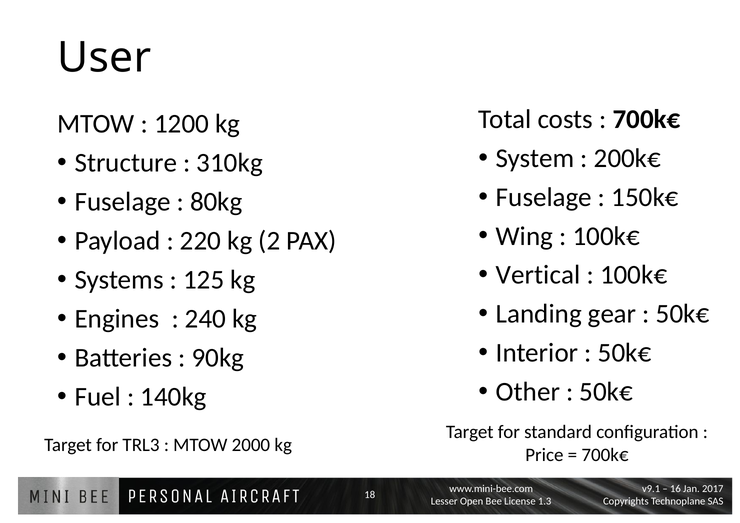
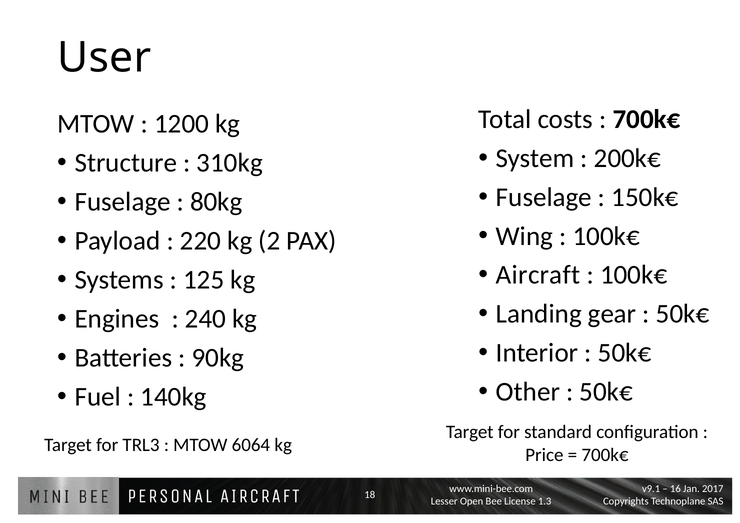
Vertical: Vertical -> Aircraft
2000: 2000 -> 6064
